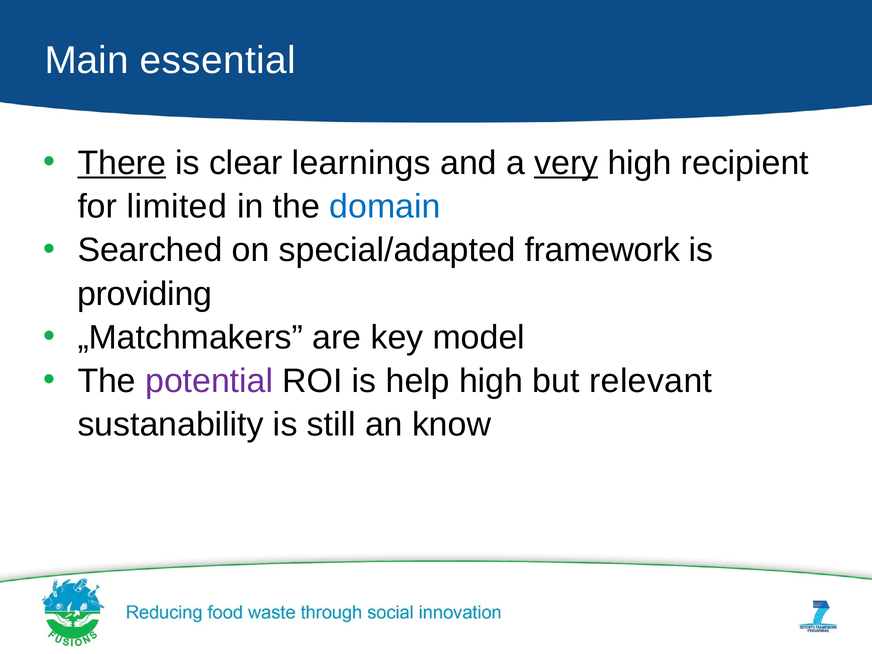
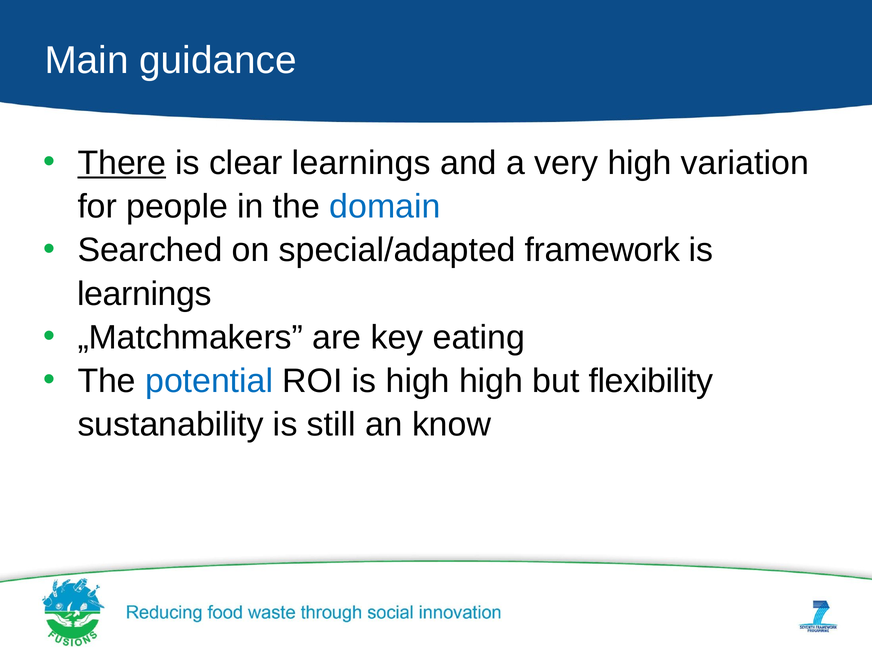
essential: essential -> guidance
very underline: present -> none
recipient: recipient -> variation
limited: limited -> people
providing at (144, 294): providing -> learnings
model: model -> eating
potential colour: purple -> blue
is help: help -> high
relevant: relevant -> flexibility
